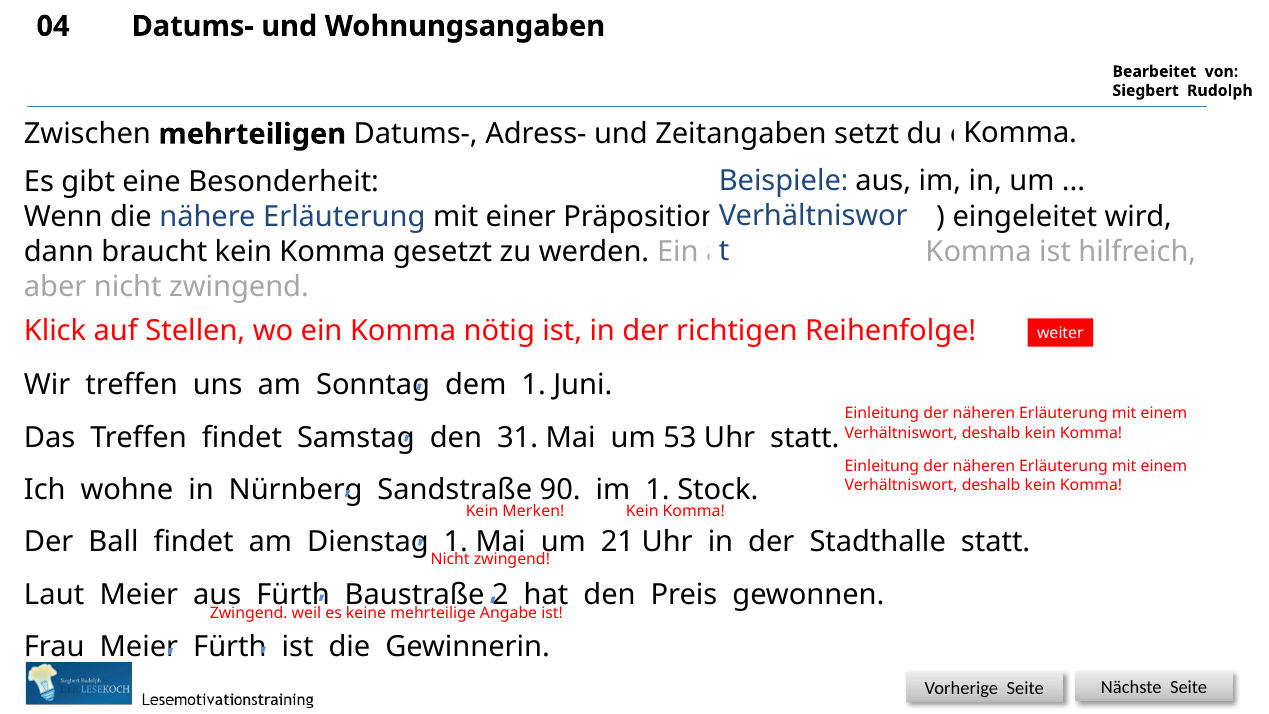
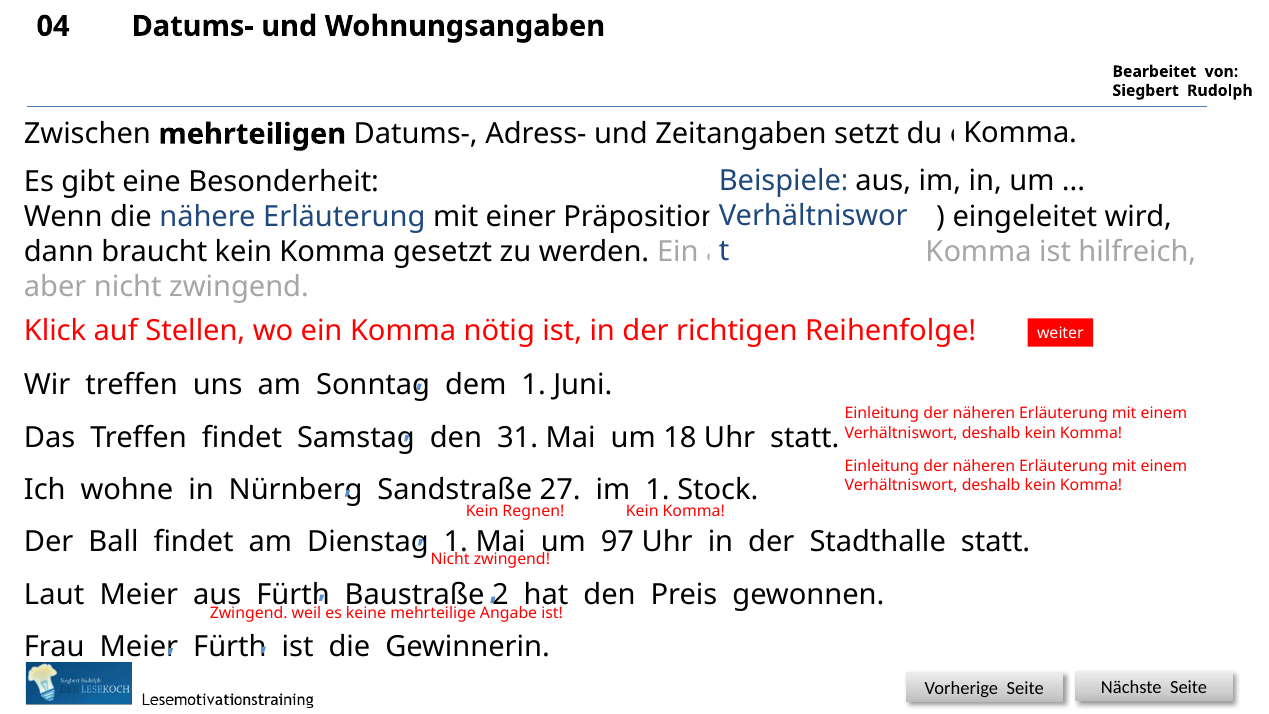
53: 53 -> 18
90: 90 -> 27
Merken: Merken -> Regnen
21: 21 -> 97
